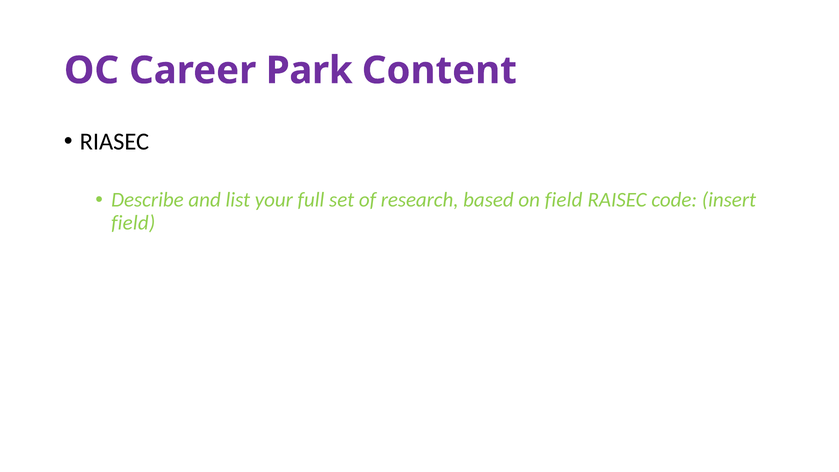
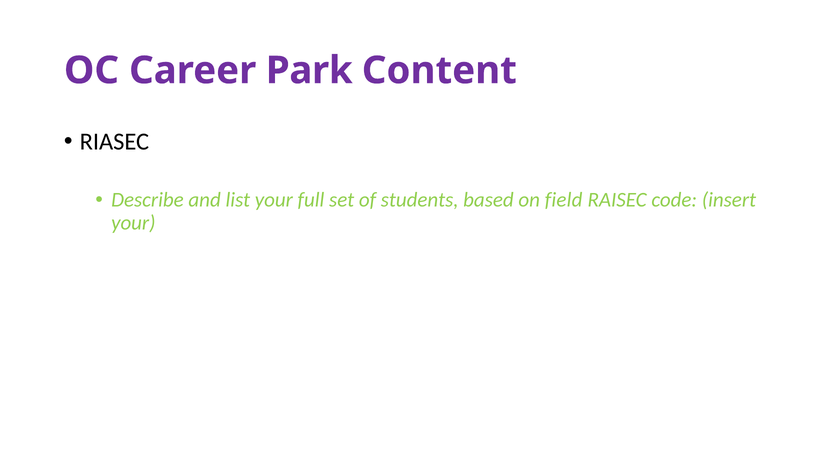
research: research -> students
field at (133, 223): field -> your
